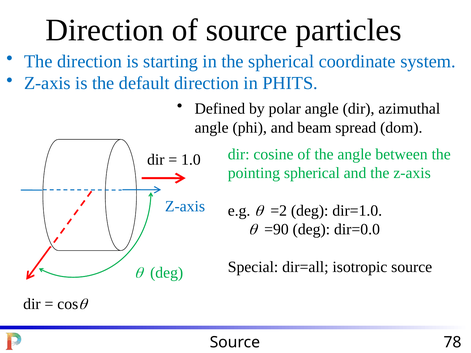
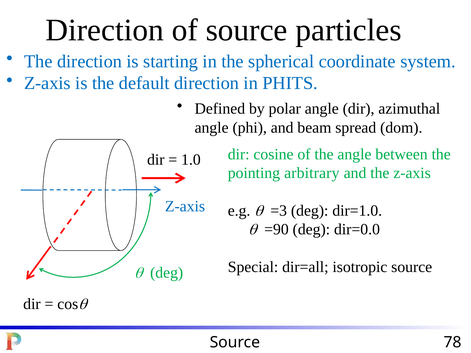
pointing spherical: spherical -> arbitrary
=2: =2 -> =3
